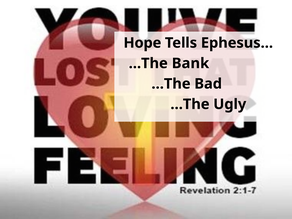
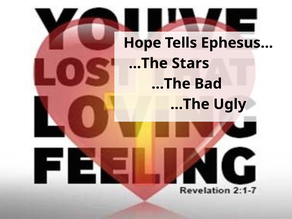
Bank: Bank -> Stars
